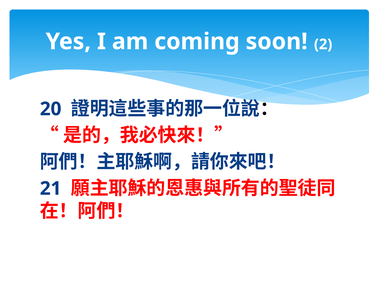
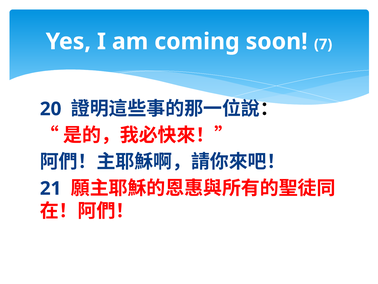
2: 2 -> 7
